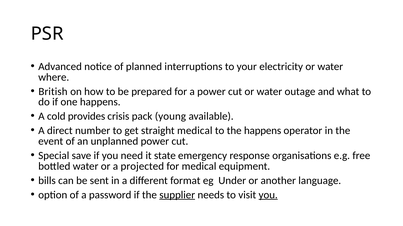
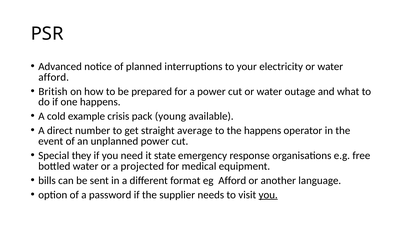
where at (54, 77): where -> afford
provides: provides -> example
straight medical: medical -> average
save: save -> they
eg Under: Under -> Afford
supplier underline: present -> none
